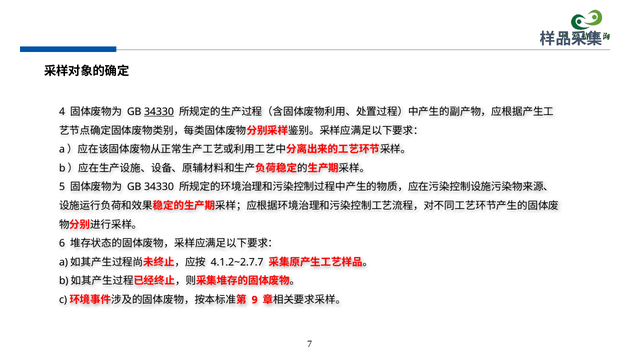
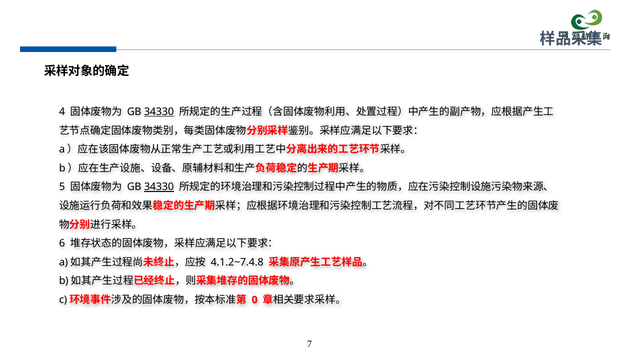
34330 at (159, 187) underline: none -> present
4.1.2~2.7.7: 4.1.2~2.7.7 -> 4.1.2~7.4.8
9: 9 -> 0
